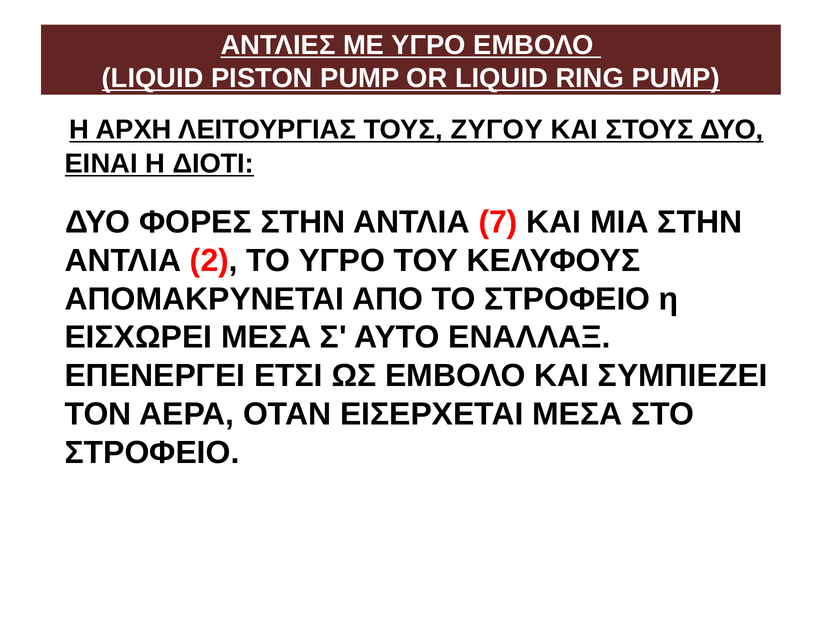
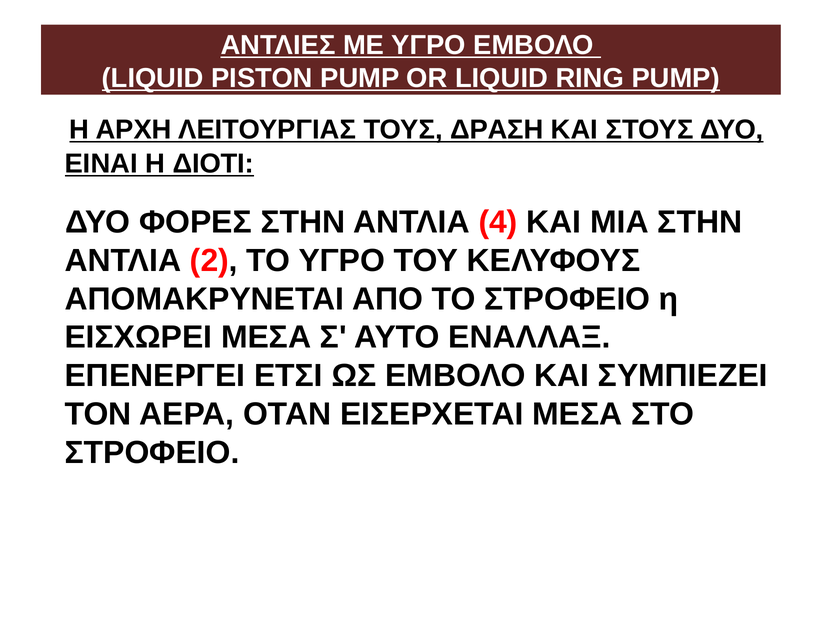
ΖΥΓΟΥ: ΖΥΓΟΥ -> ΔΡΑΣΗ
7: 7 -> 4
